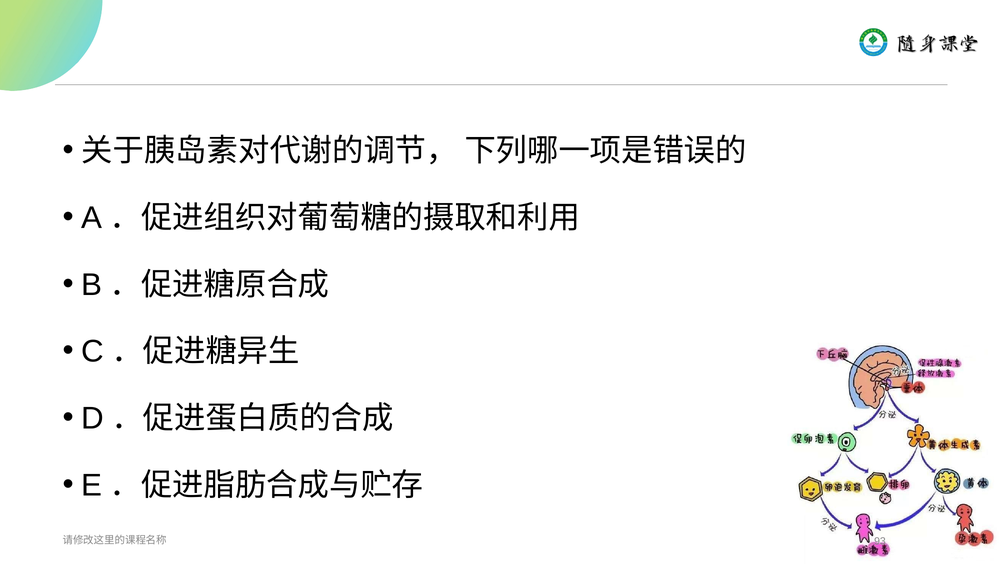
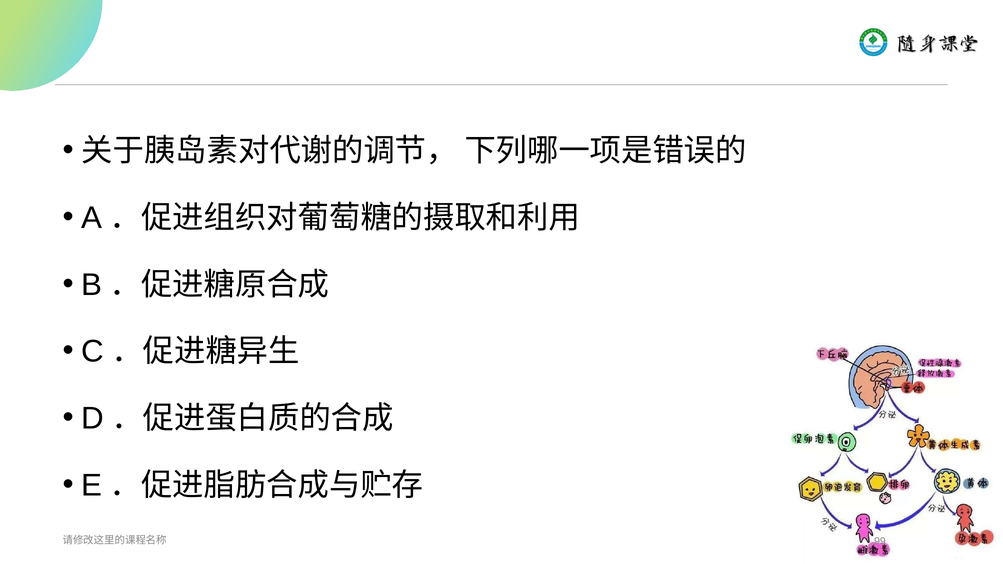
93: 93 -> 99
